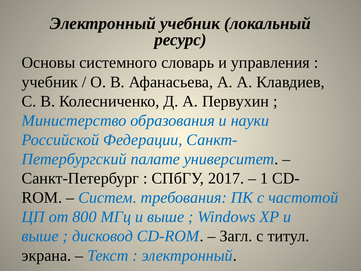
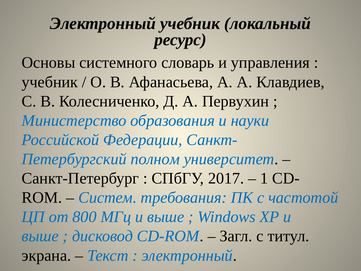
палате: палате -> полном
